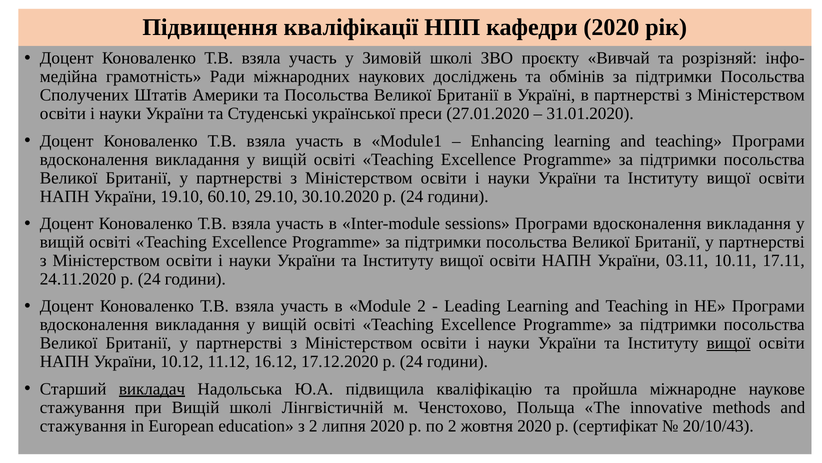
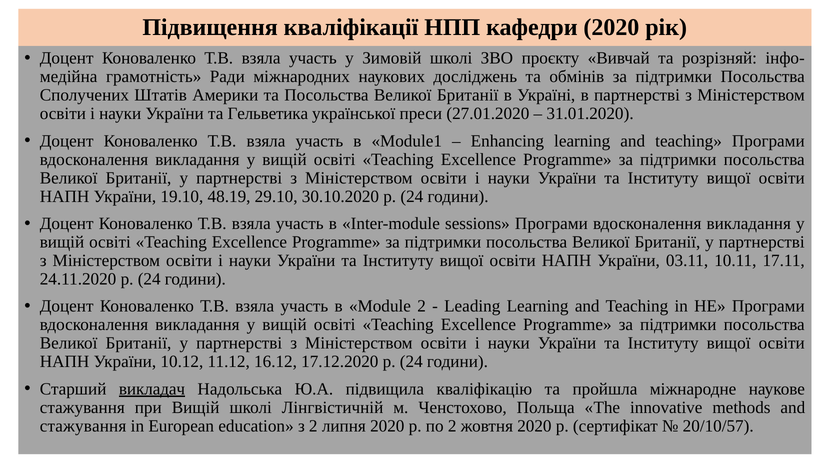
Студенські: Студенські -> Гельветика
60.10: 60.10 -> 48.19
вищої at (729, 343) underline: present -> none
20/10/43: 20/10/43 -> 20/10/57
